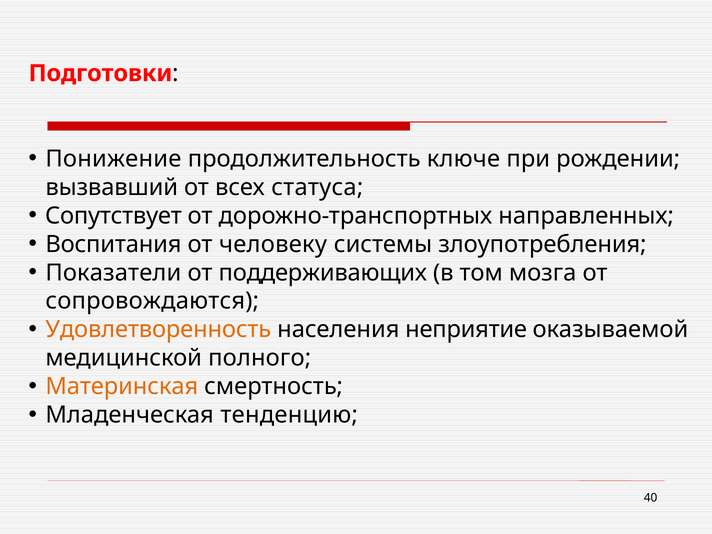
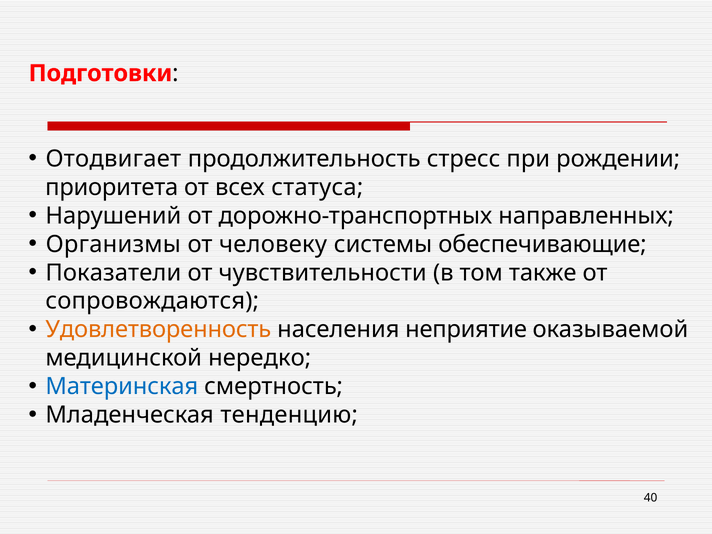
Понижение: Понижение -> Отодвигает
ключе: ключе -> стресс
вызвавший: вызвавший -> приоритета
Сопутствует: Сопутствует -> Нарушений
Воспитания: Воспитания -> Организмы
злоупотребления: злоупотребления -> обеспечивающие
поддерживающих: поддерживающих -> чувствительности
мозга: мозга -> также
полного: полного -> нередко
Материнская colour: orange -> blue
